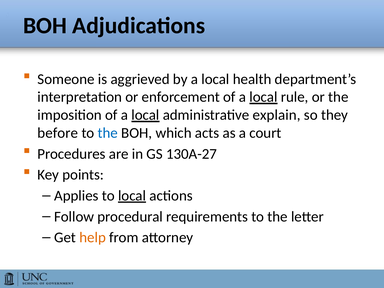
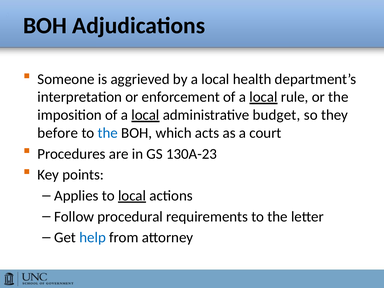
explain: explain -> budget
130A-27: 130A-27 -> 130A-23
help colour: orange -> blue
